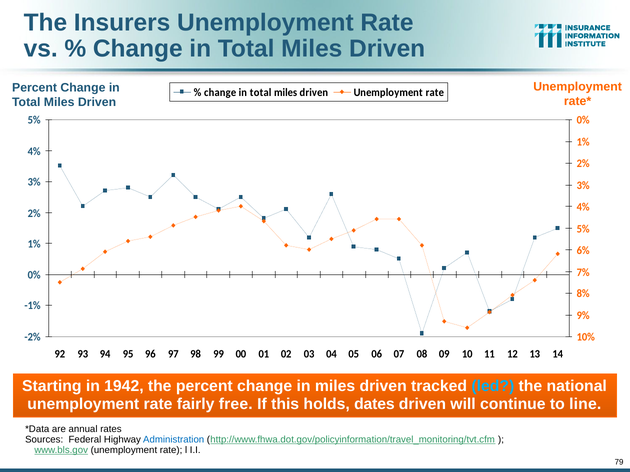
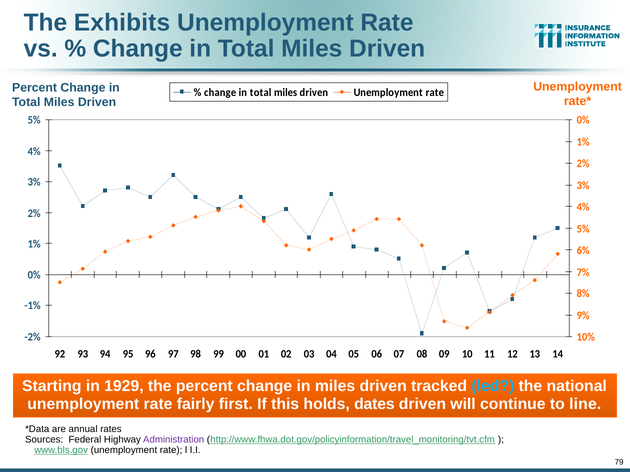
Insurers: Insurers -> Exhibits
1942: 1942 -> 1929
free: free -> first
Administration colour: blue -> purple
